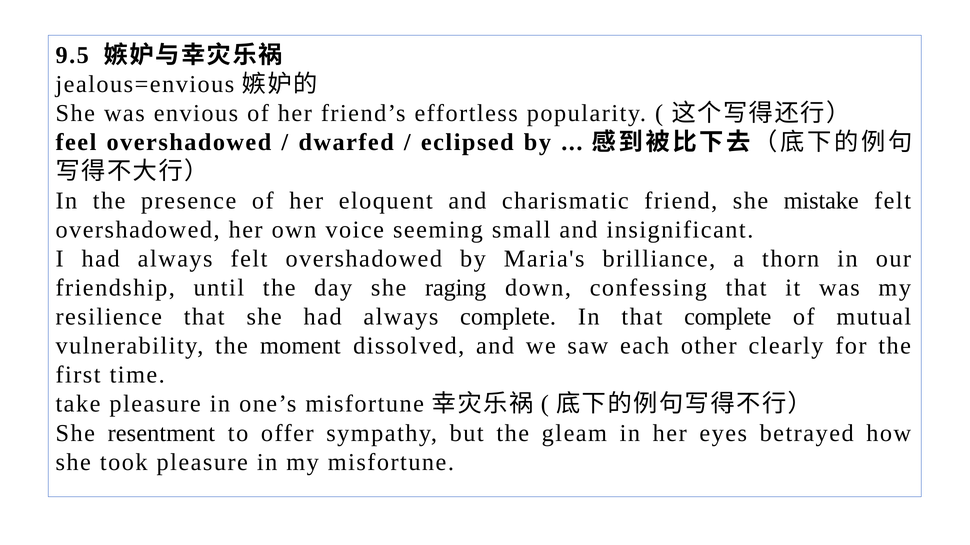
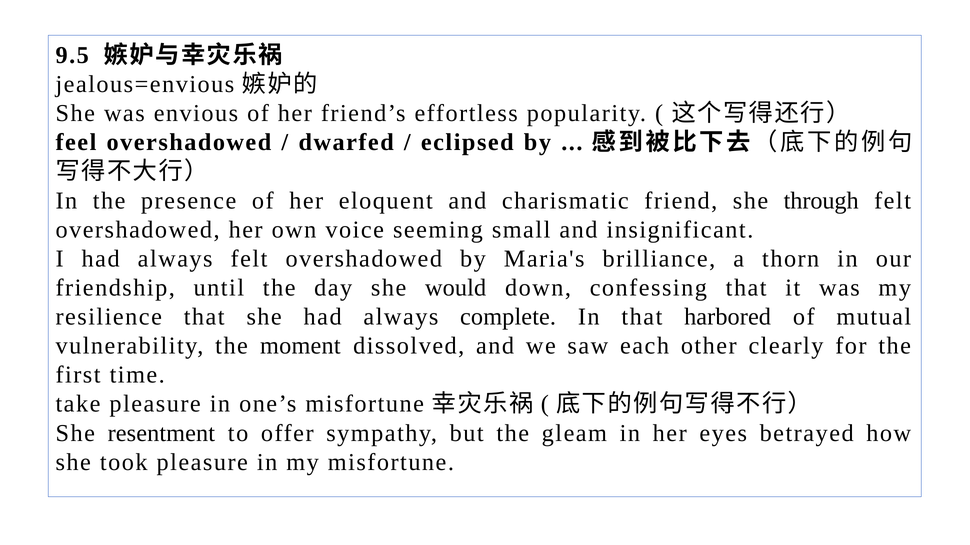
mistake: mistake -> through
raging: raging -> would
that complete: complete -> harbored
